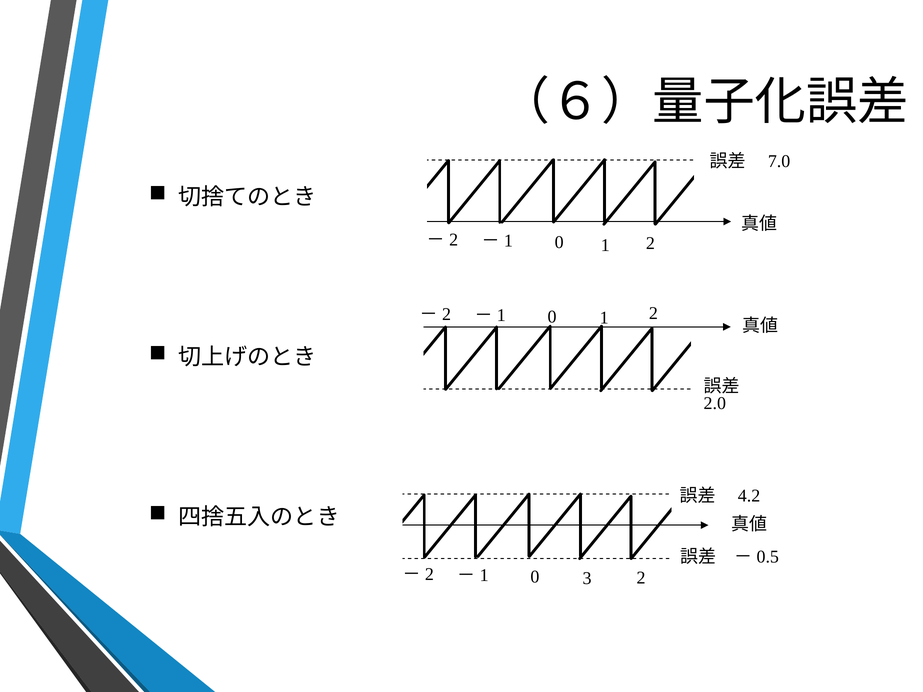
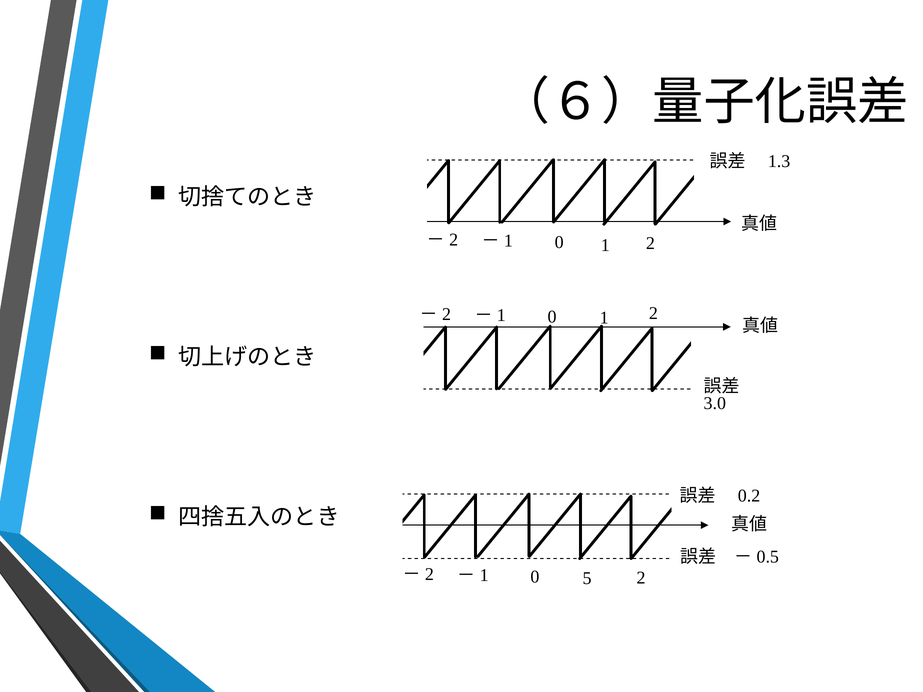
7.0: 7.0 -> 1.3
2.0: 2.0 -> 3.0
4.2: 4.2 -> 0.2
3: 3 -> 5
